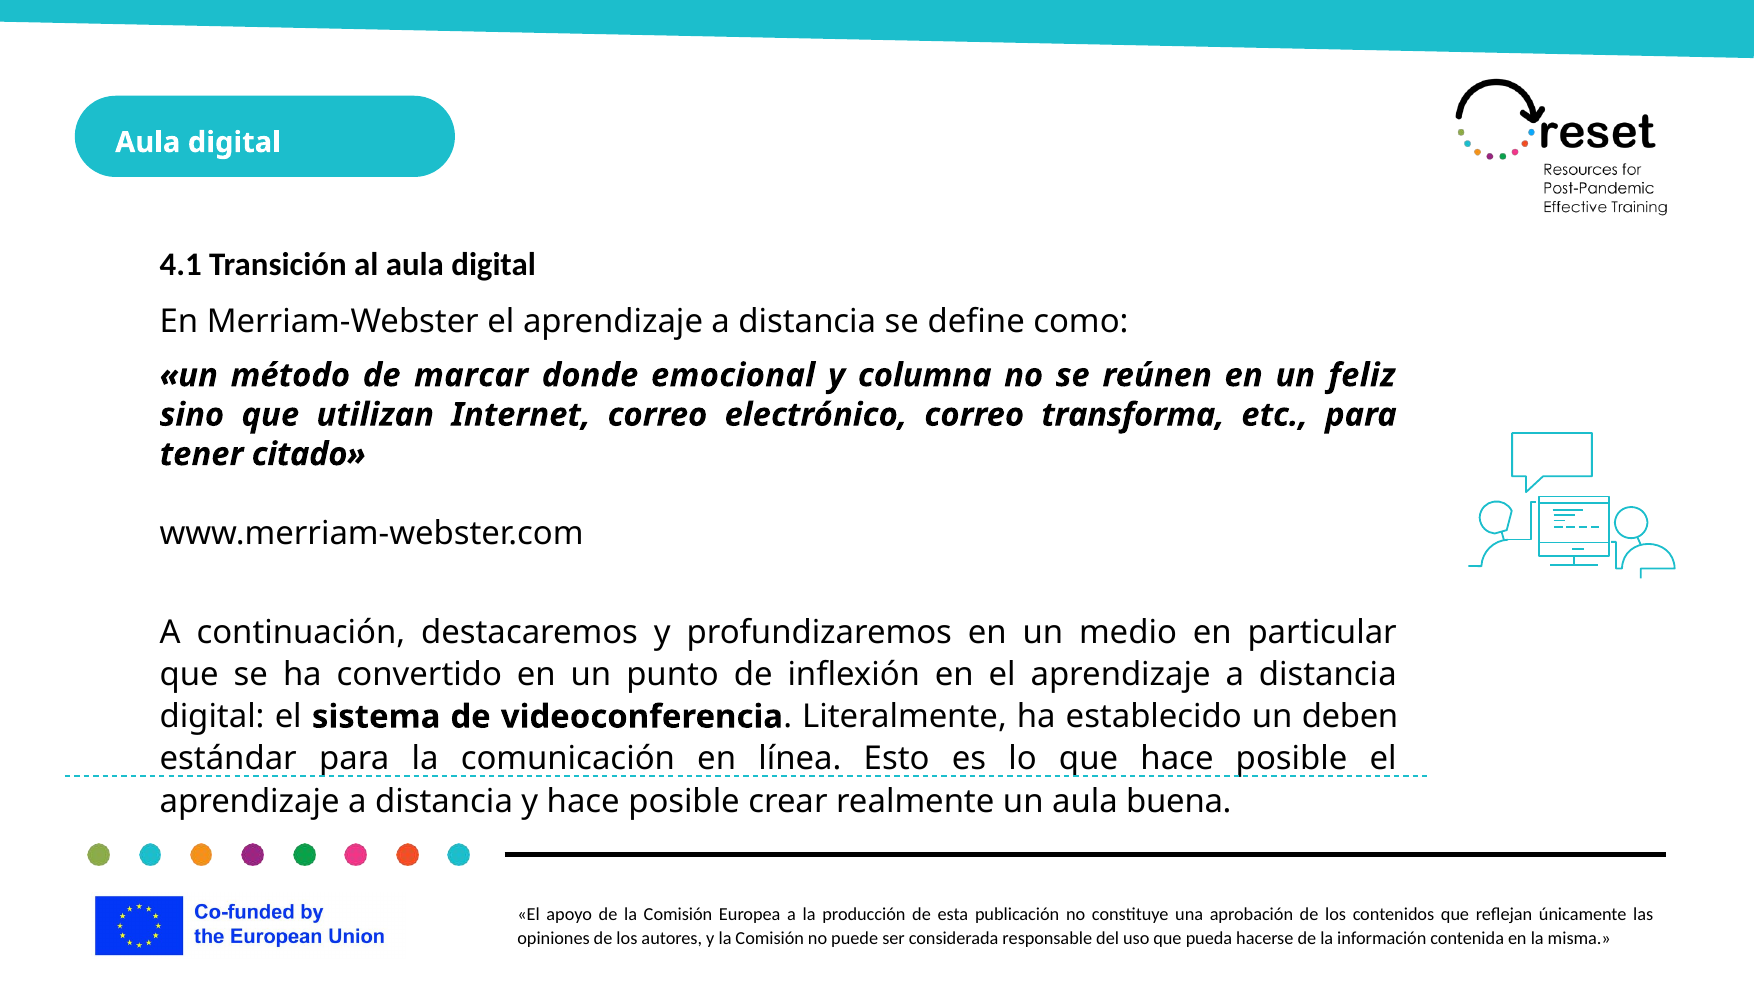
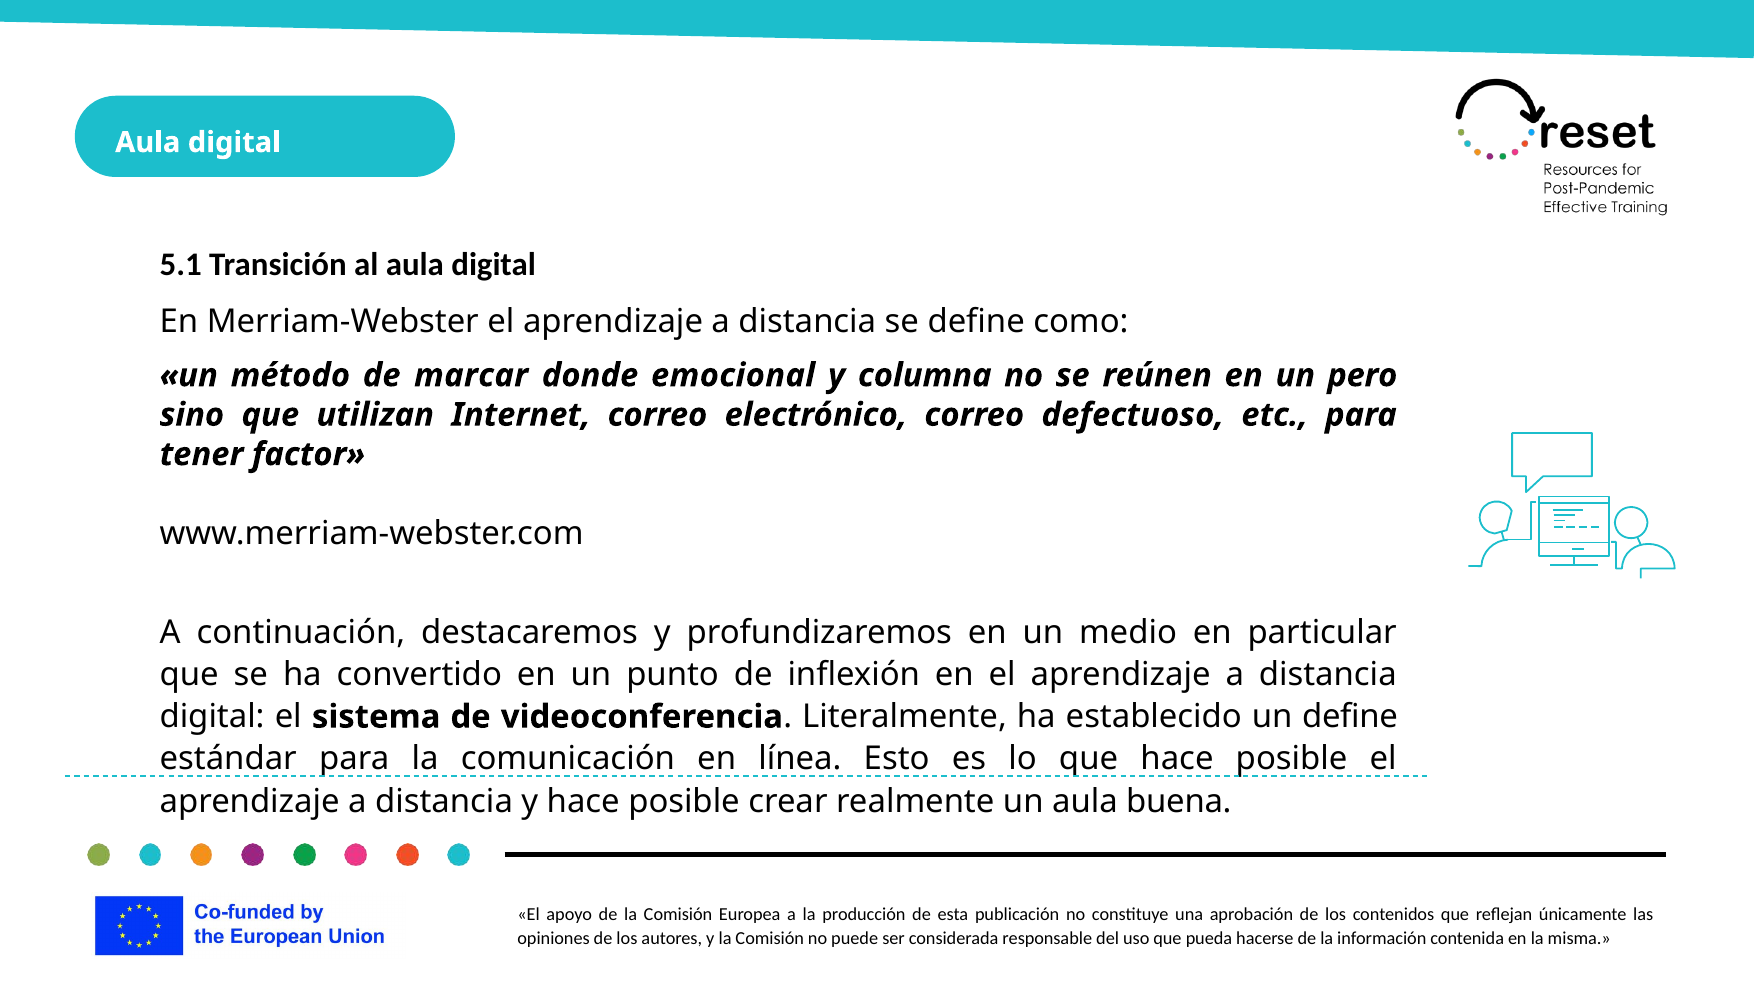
4.1: 4.1 -> 5.1
feliz: feliz -> pero
transforma: transforma -> defectuoso
citado: citado -> factor
un deben: deben -> define
